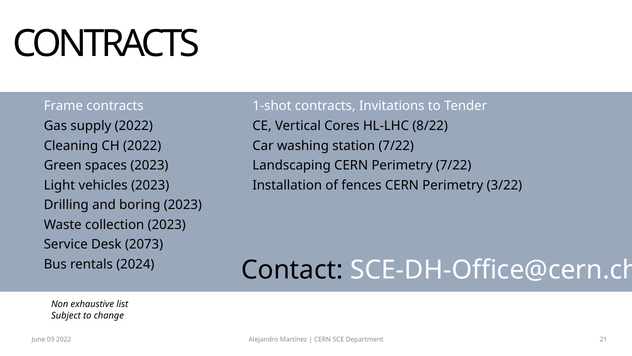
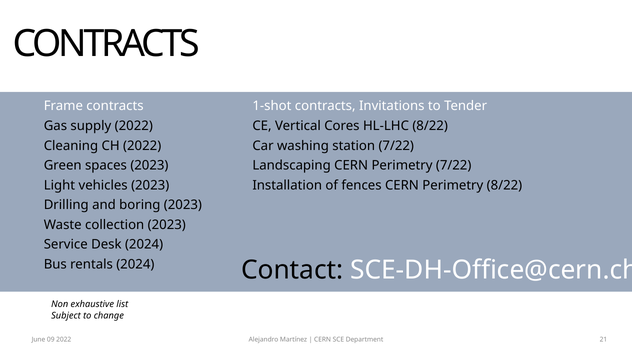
Perimetry 3/22: 3/22 -> 8/22
Desk 2073: 2073 -> 2024
